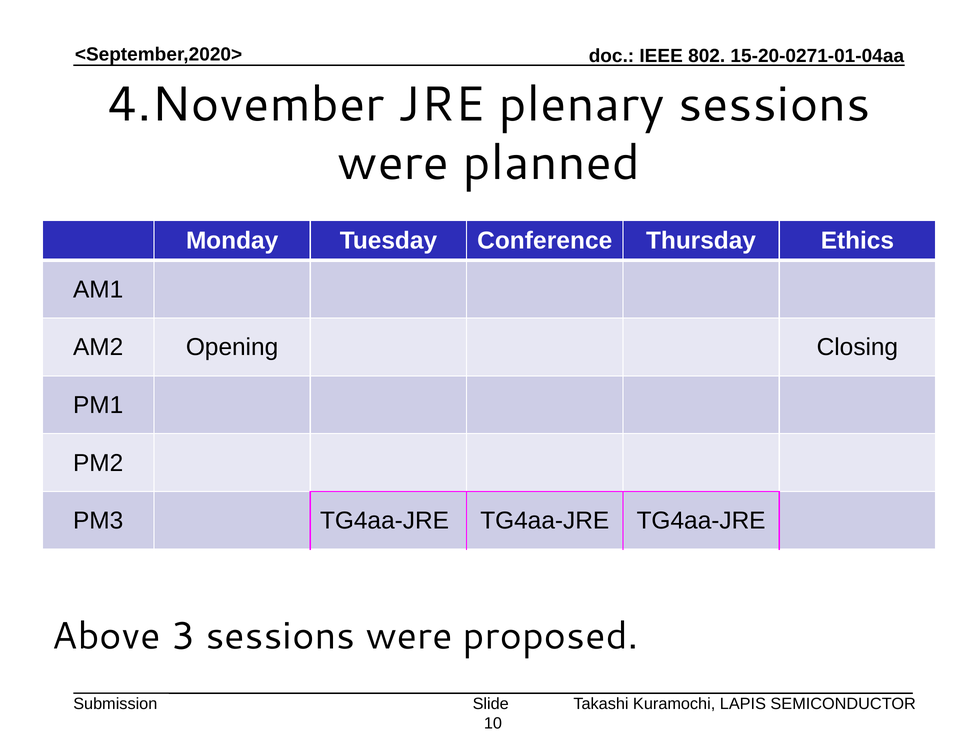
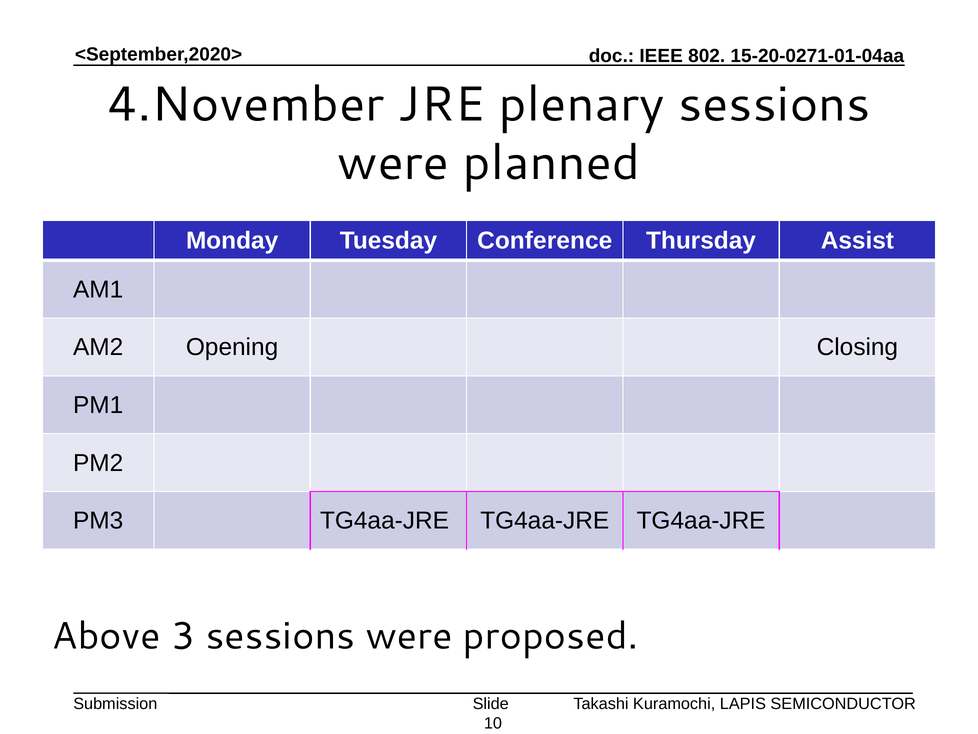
Ethics: Ethics -> Assist
